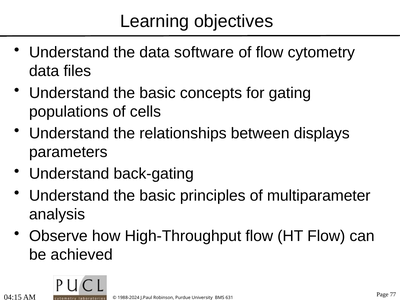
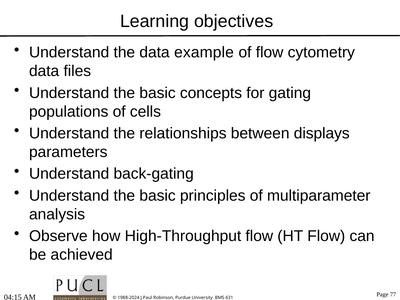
software: software -> example
